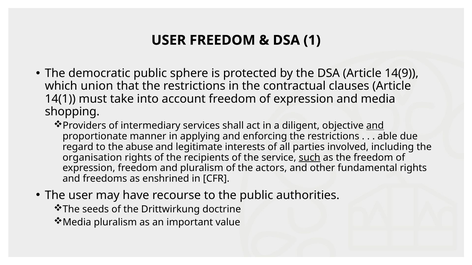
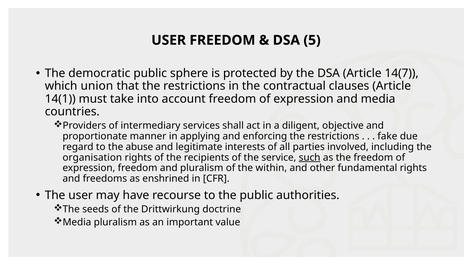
1: 1 -> 5
14(9: 14(9 -> 14(7
shopping: shopping -> countries
and at (375, 126) underline: present -> none
able: able -> fake
actors: actors -> within
